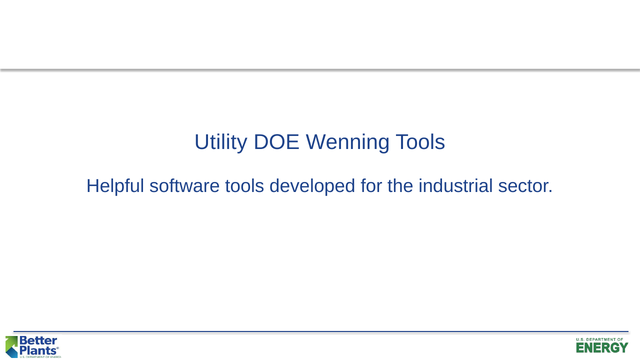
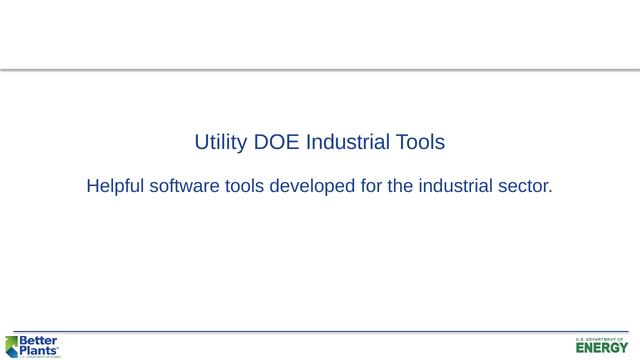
DOE Wenning: Wenning -> Industrial
